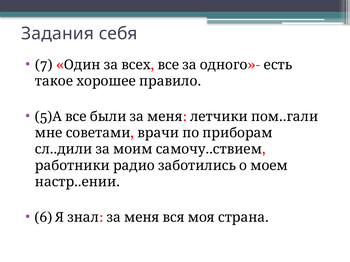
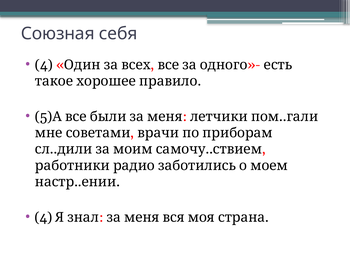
Задания: Задания -> Союзная
7 at (44, 65): 7 -> 4
6 at (44, 218): 6 -> 4
